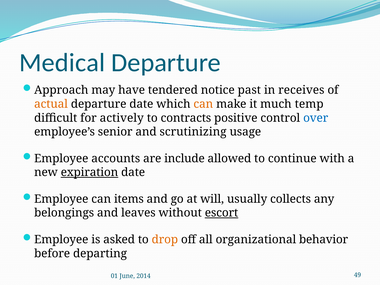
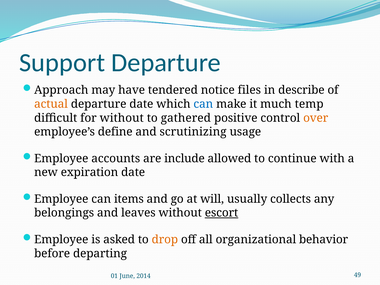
Medical: Medical -> Support
past: past -> files
receives: receives -> describe
can at (203, 104) colour: orange -> blue
for actively: actively -> without
contracts: contracts -> gathered
over colour: blue -> orange
senior: senior -> define
expiration underline: present -> none
